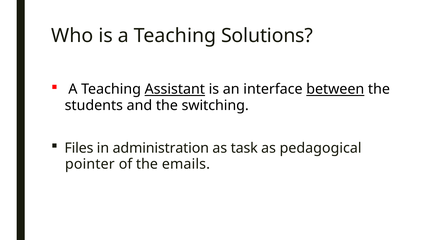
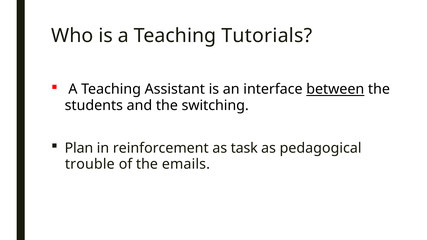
Solutions: Solutions -> Tutorials
Assistant underline: present -> none
Files: Files -> Plan
administration: administration -> reinforcement
pointer: pointer -> trouble
